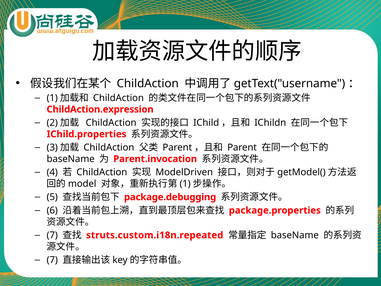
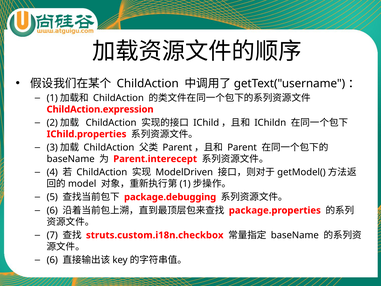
Parent.invocation: Parent.invocation -> Parent.interecept
struts.custom.i18n.repeated: struts.custom.i18n.repeated -> struts.custom.i18n.checkbox
7 at (52, 260): 7 -> 6
